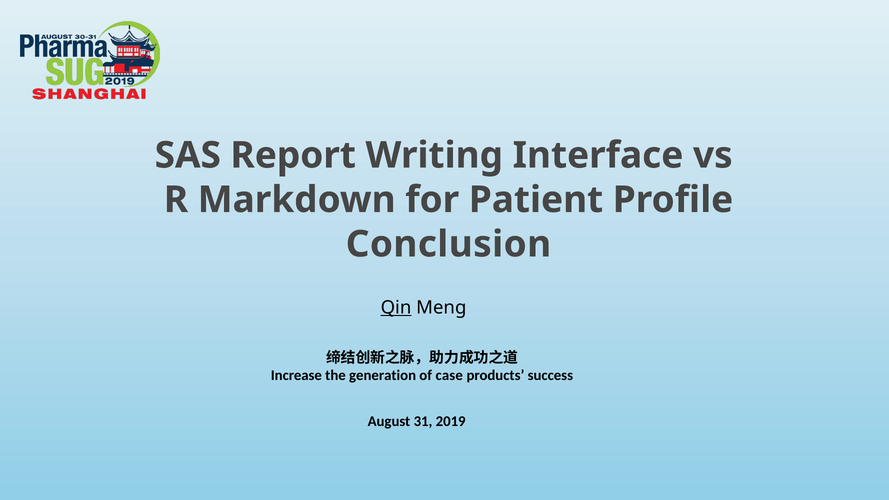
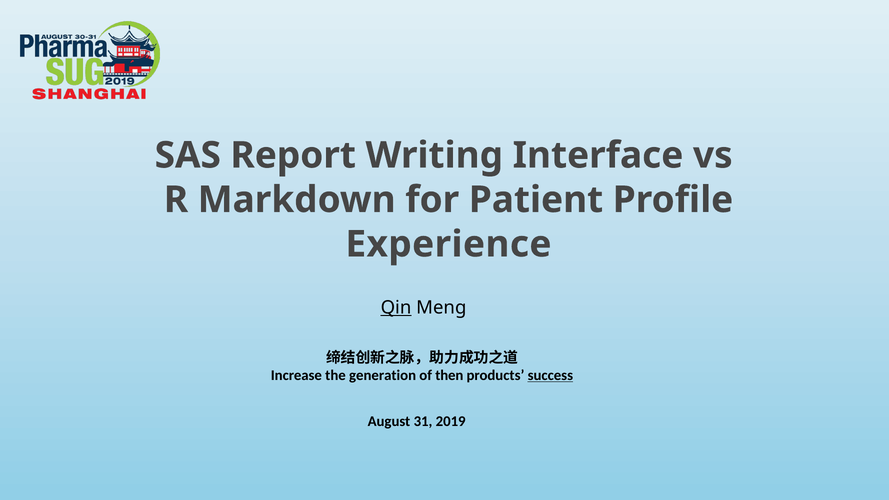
Conclusion: Conclusion -> Experience
case: case -> then
success underline: none -> present
